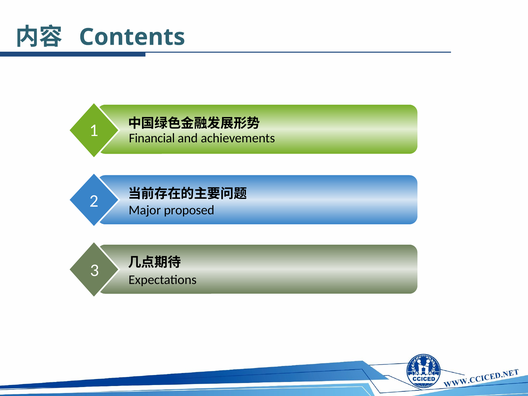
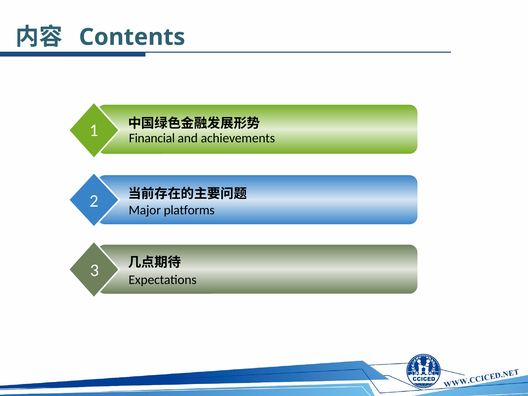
proposed: proposed -> platforms
